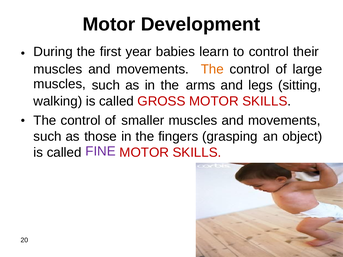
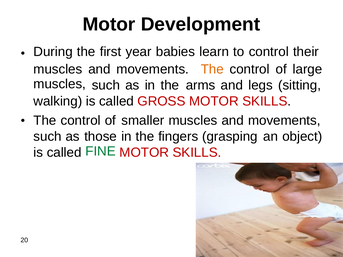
FINE colour: purple -> green
